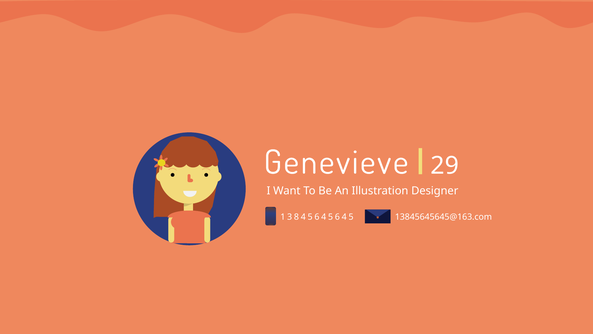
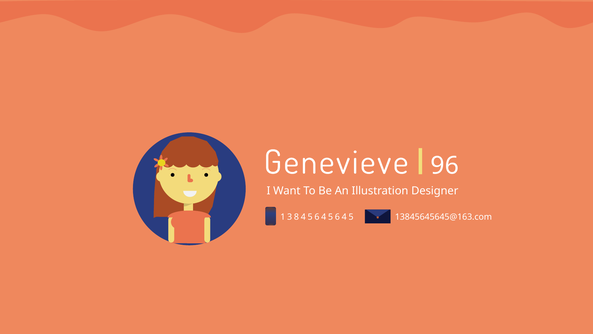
29: 29 -> 96
